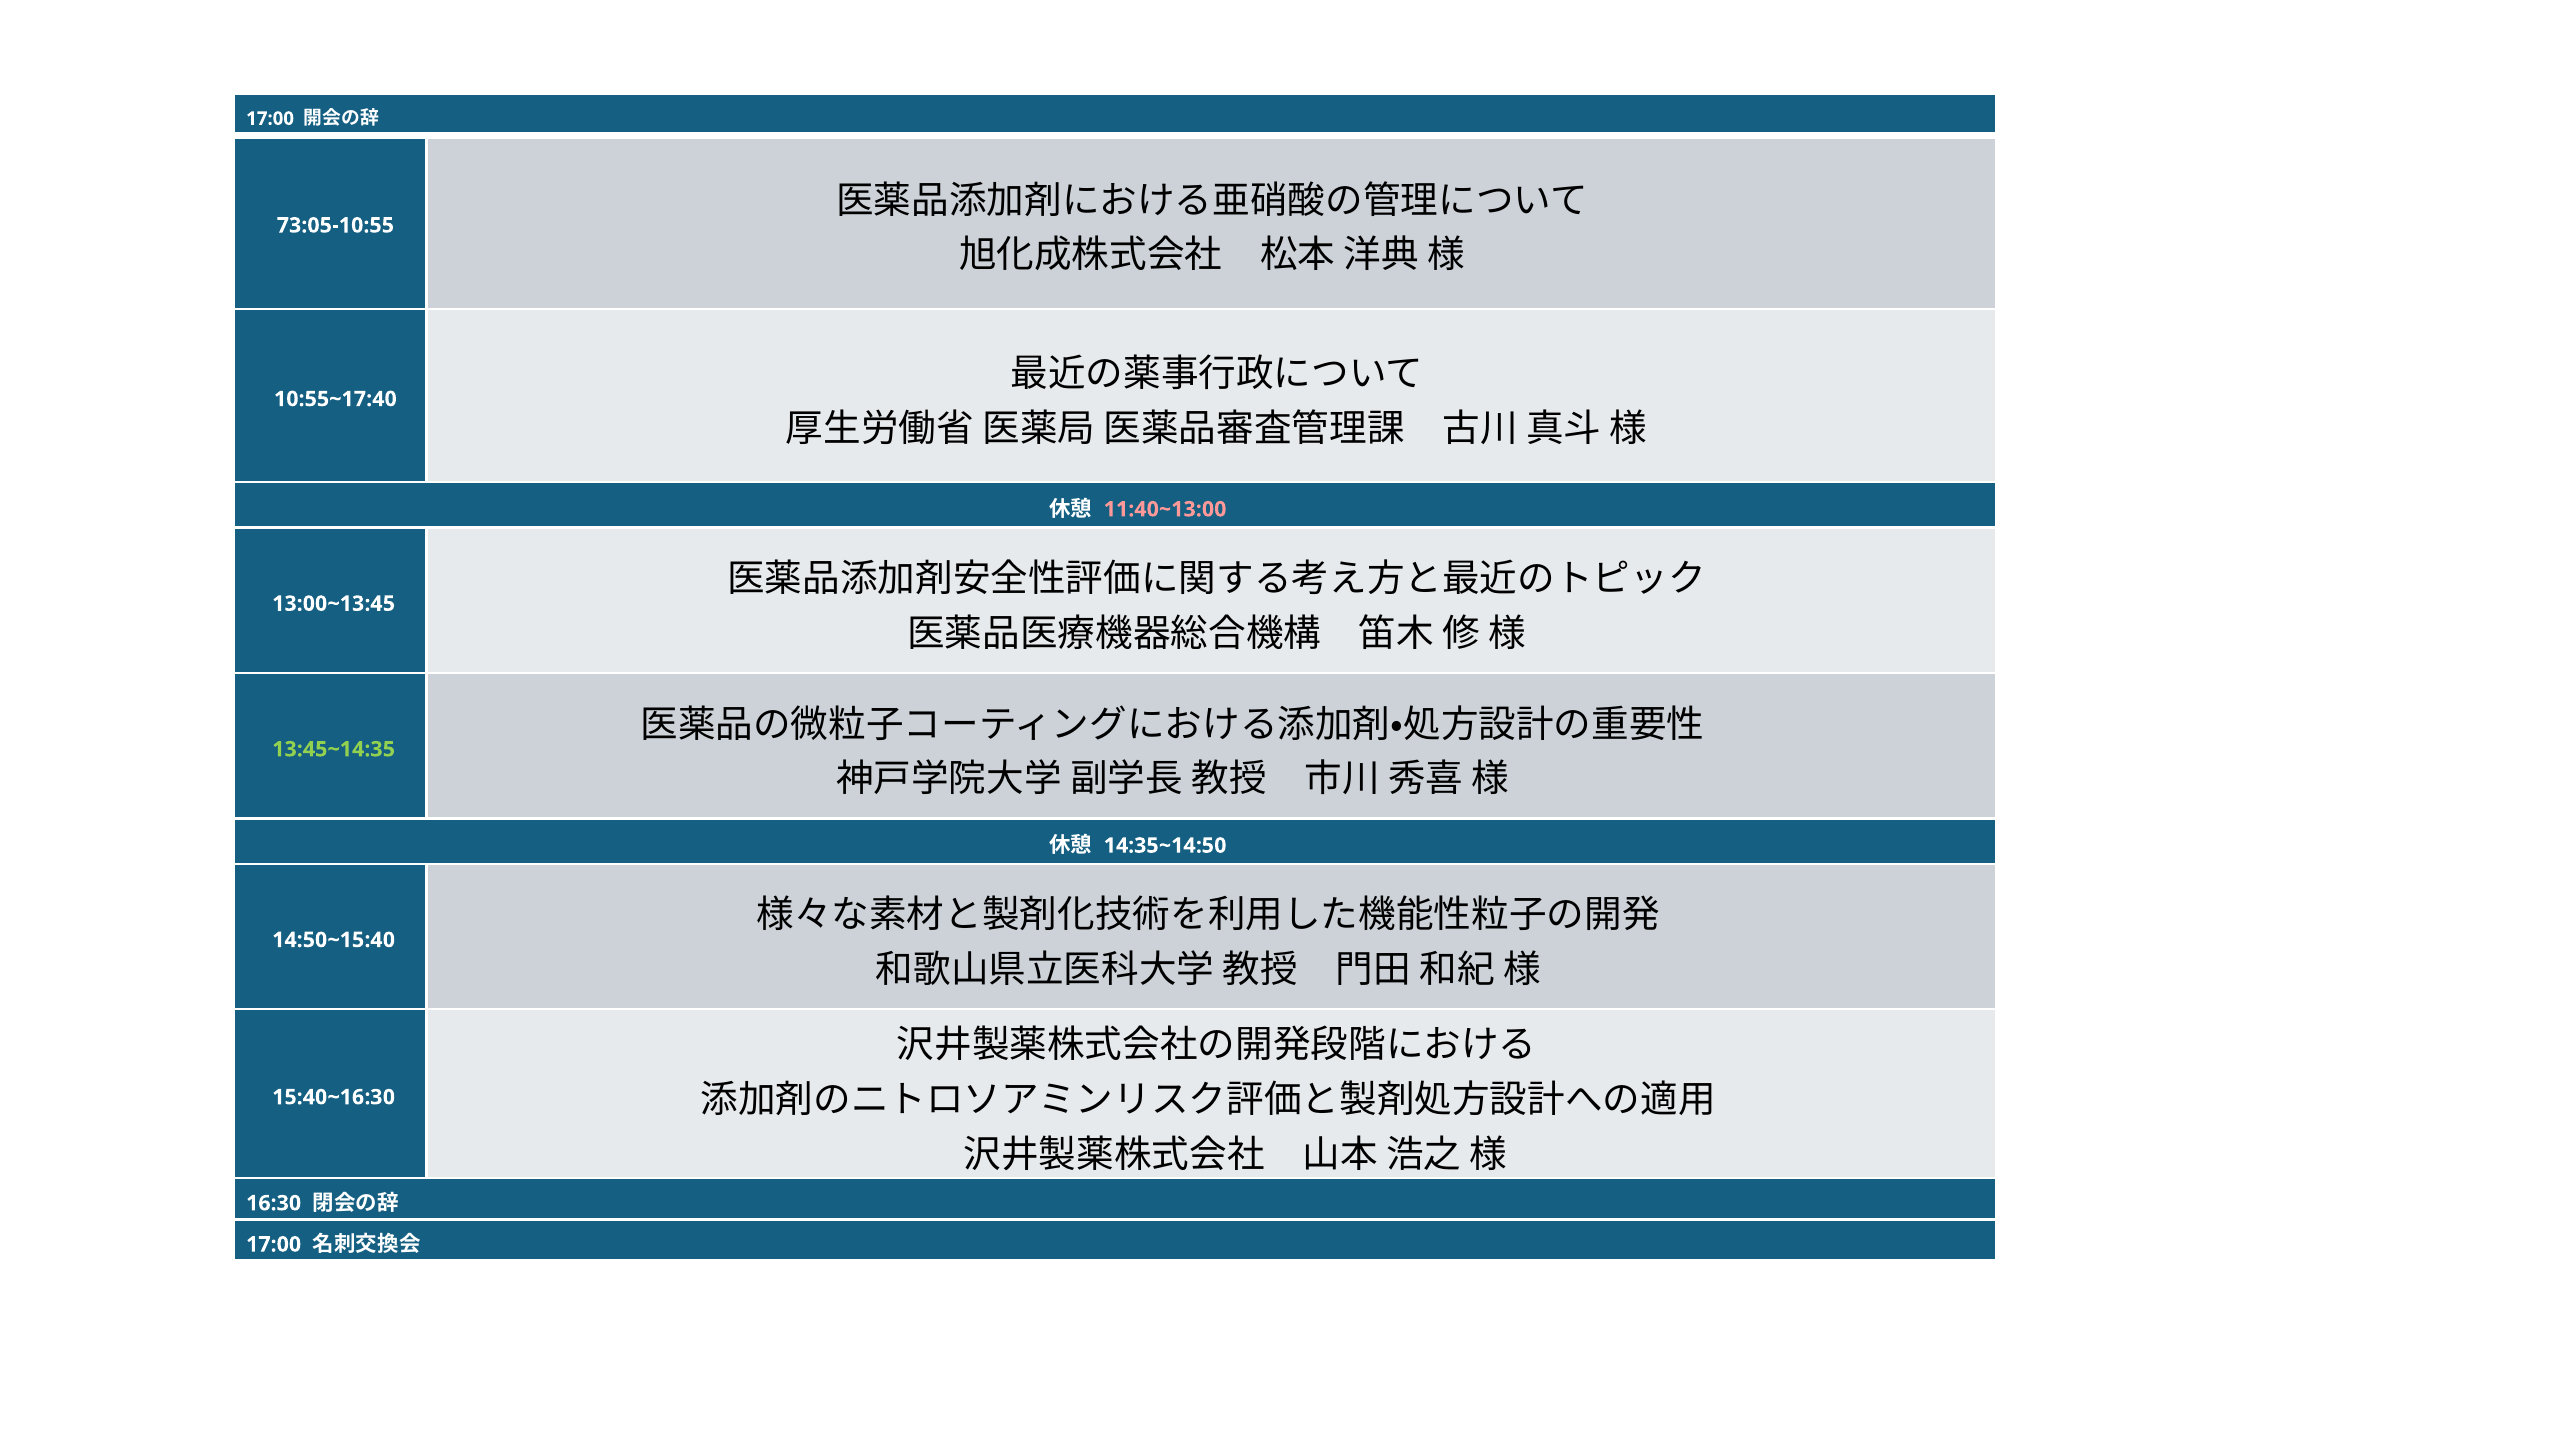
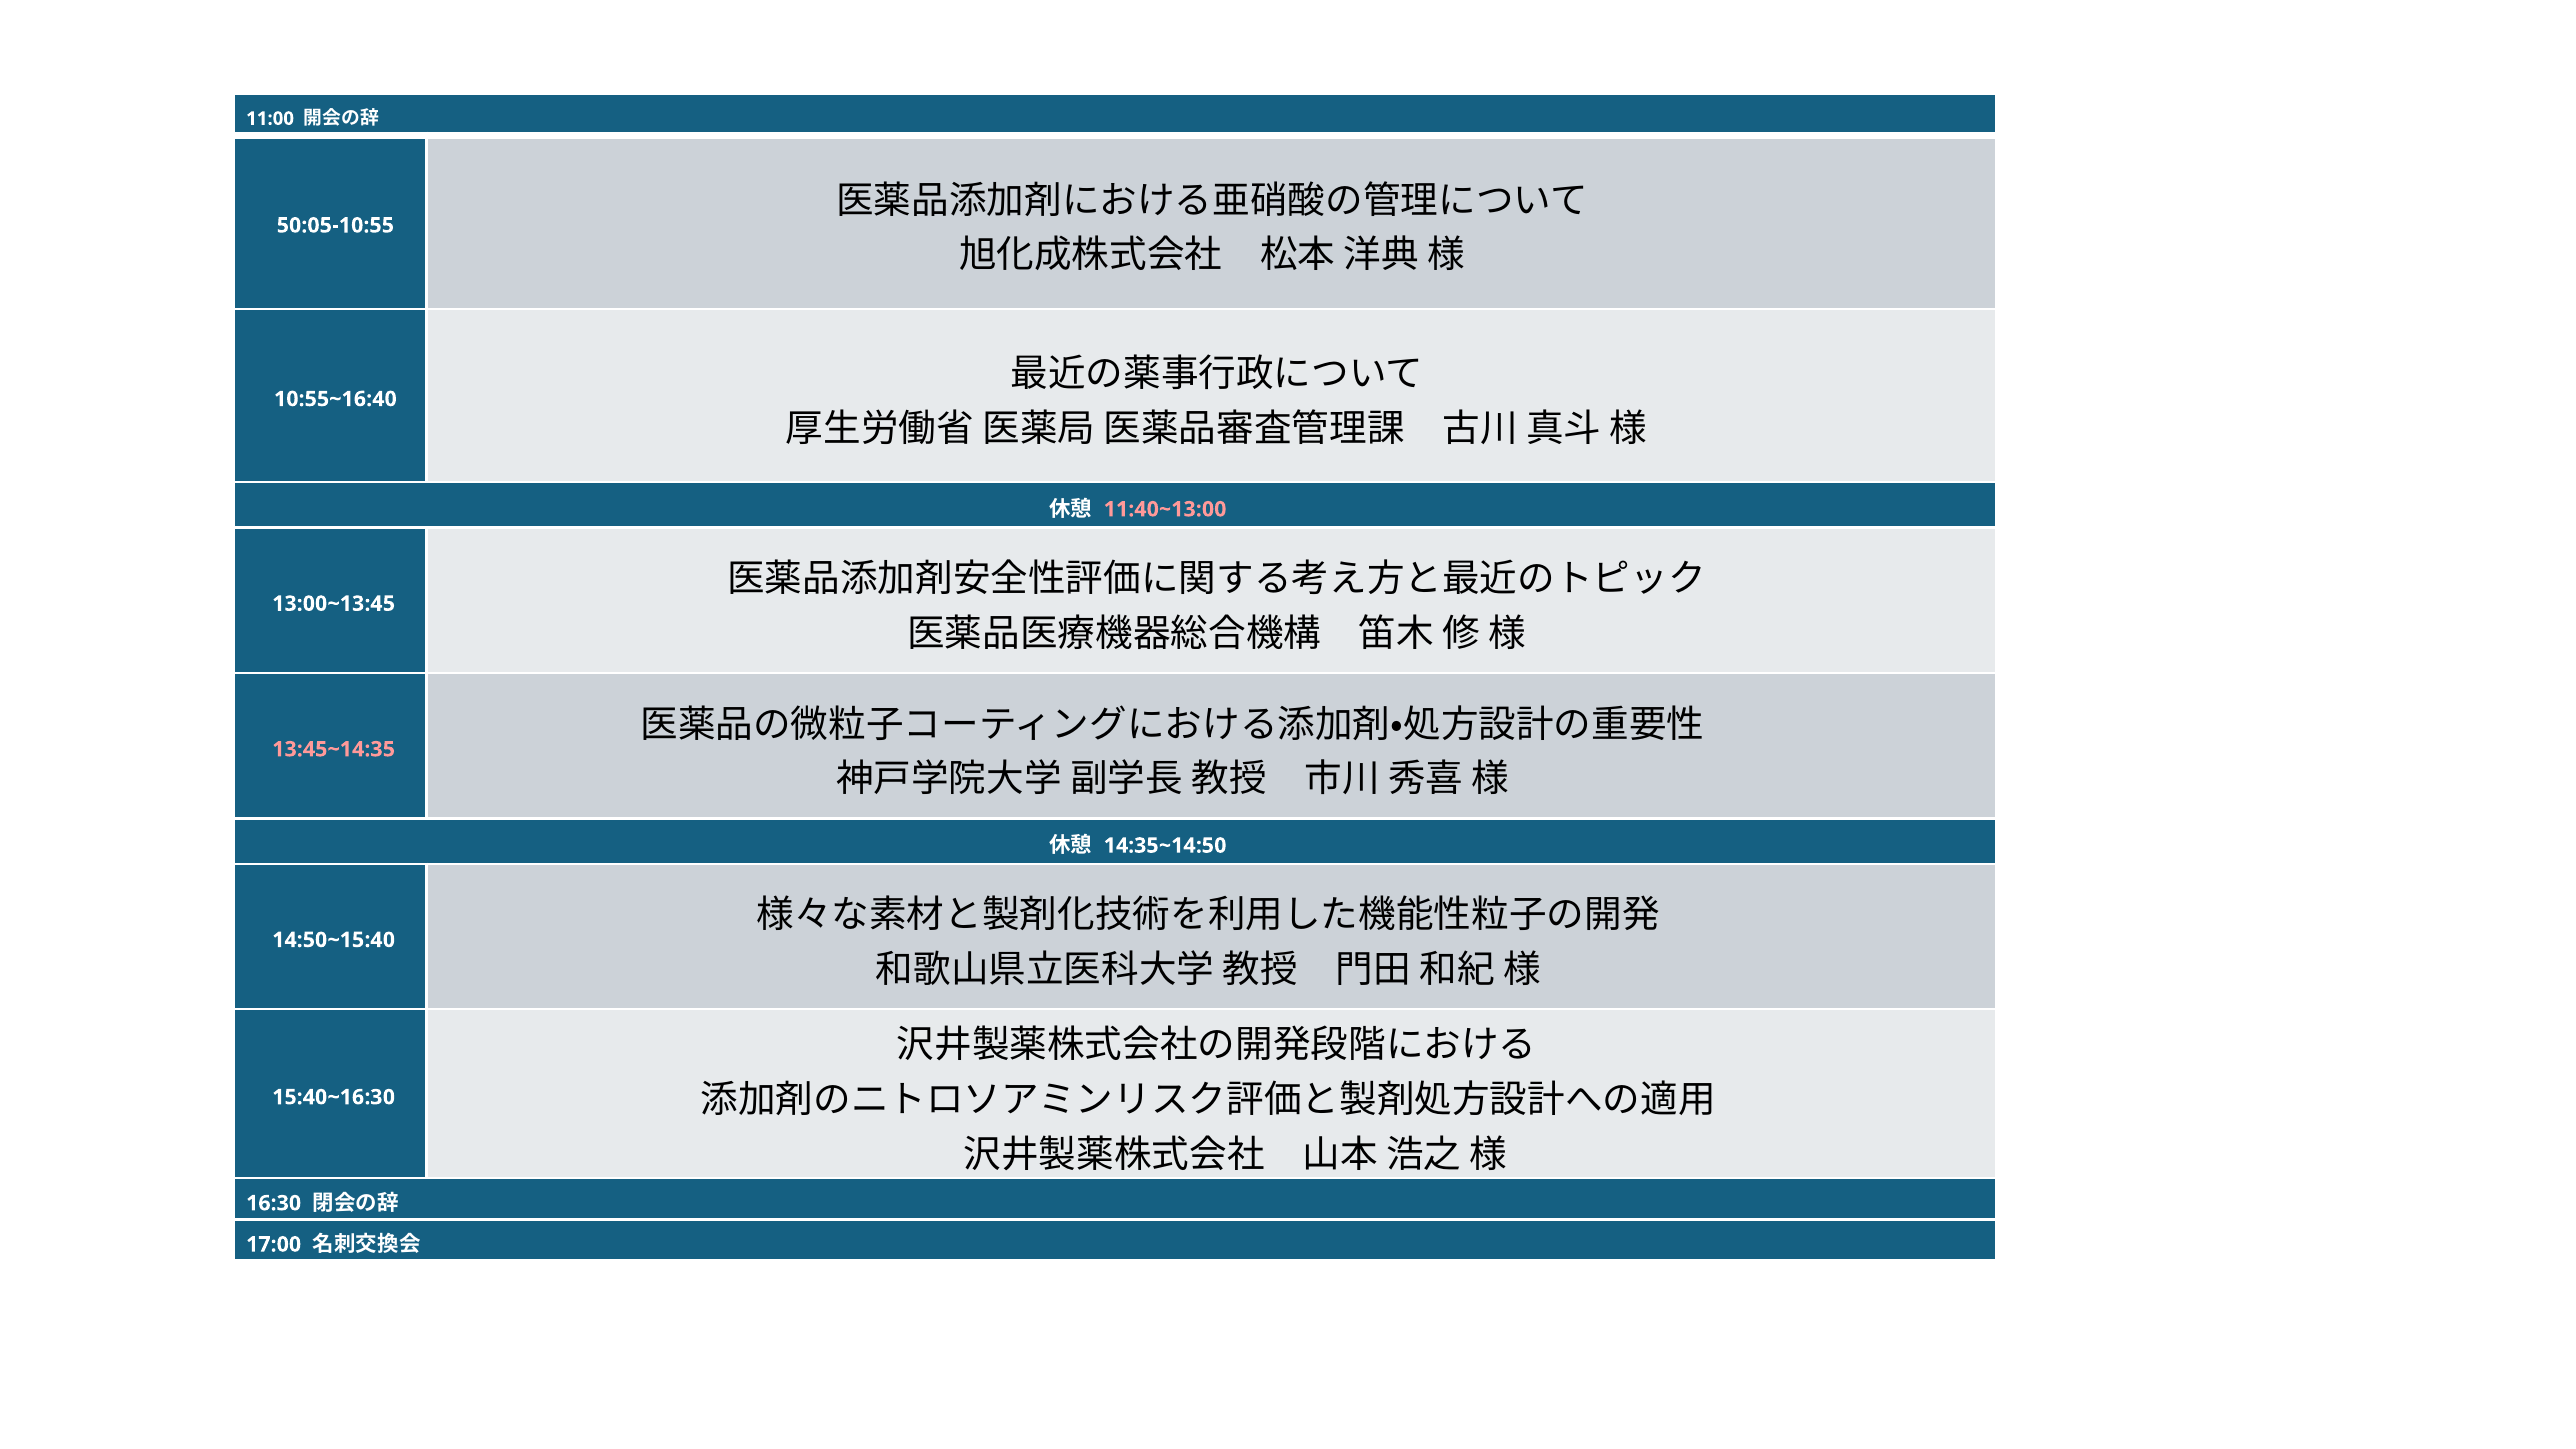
17:00 at (270, 119): 17:00 -> 11:00
73:05-10:55: 73:05-10:55 -> 50:05-10:55
10:55~17:40: 10:55~17:40 -> 10:55~16:40
13:45~14:35 colour: light green -> pink
